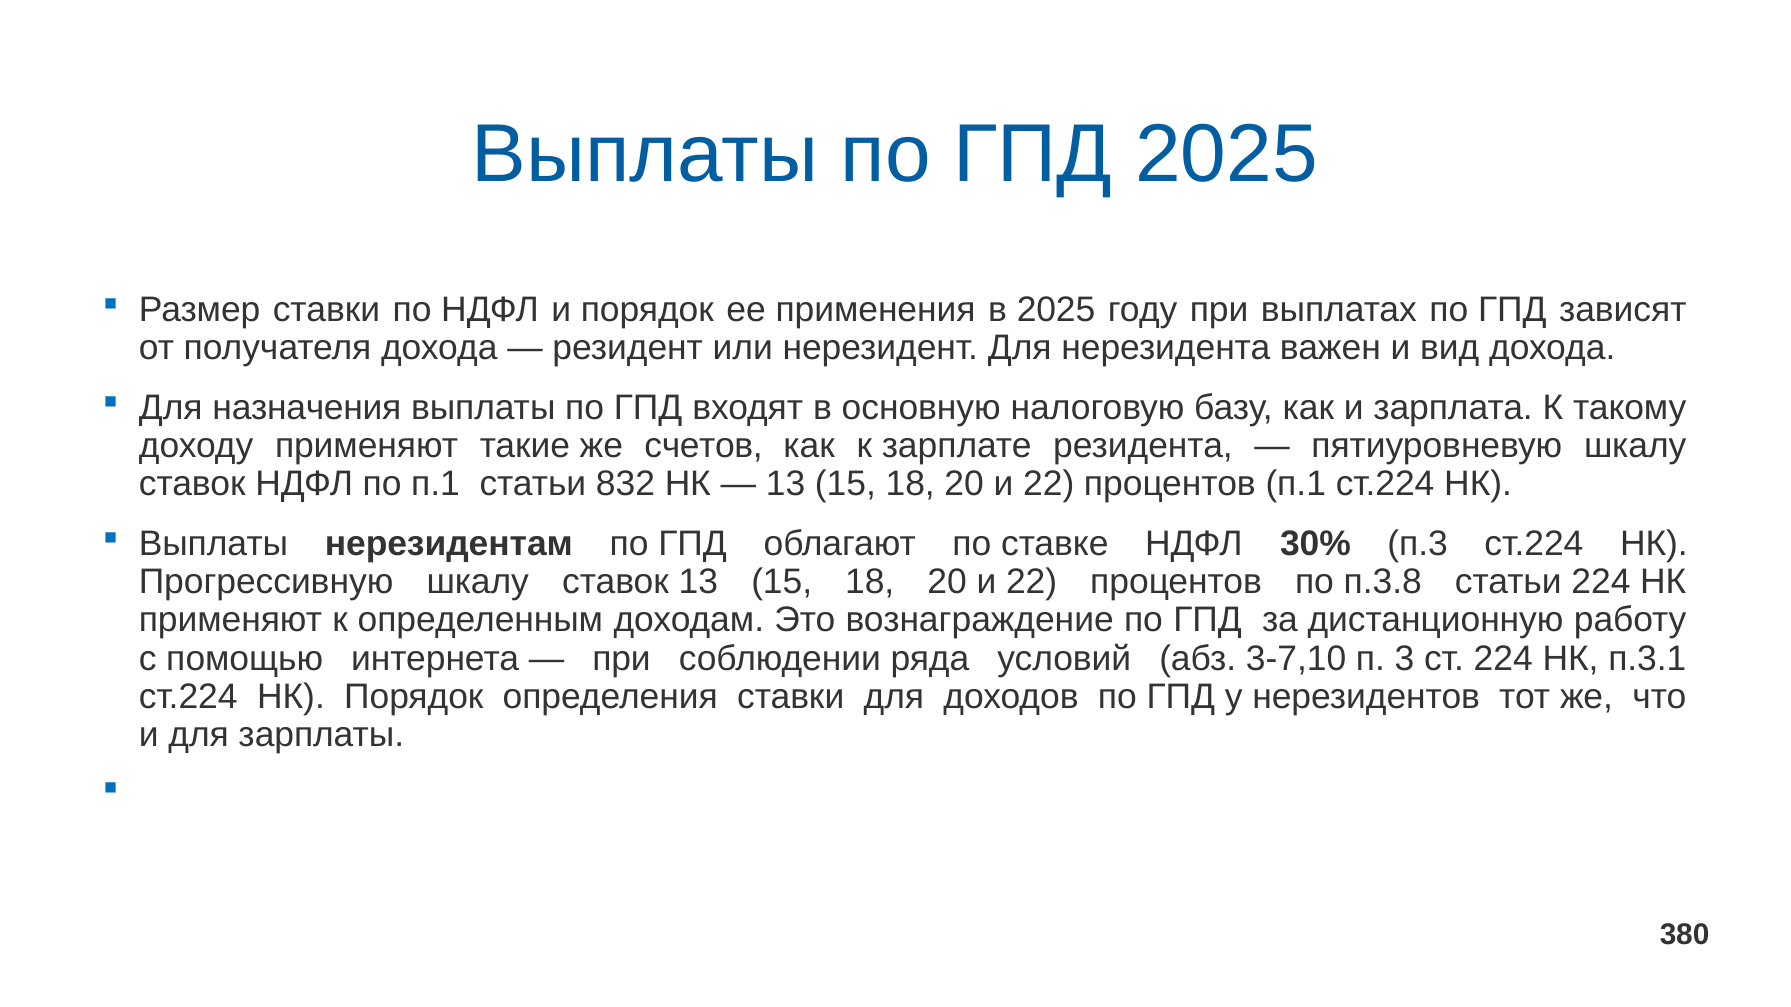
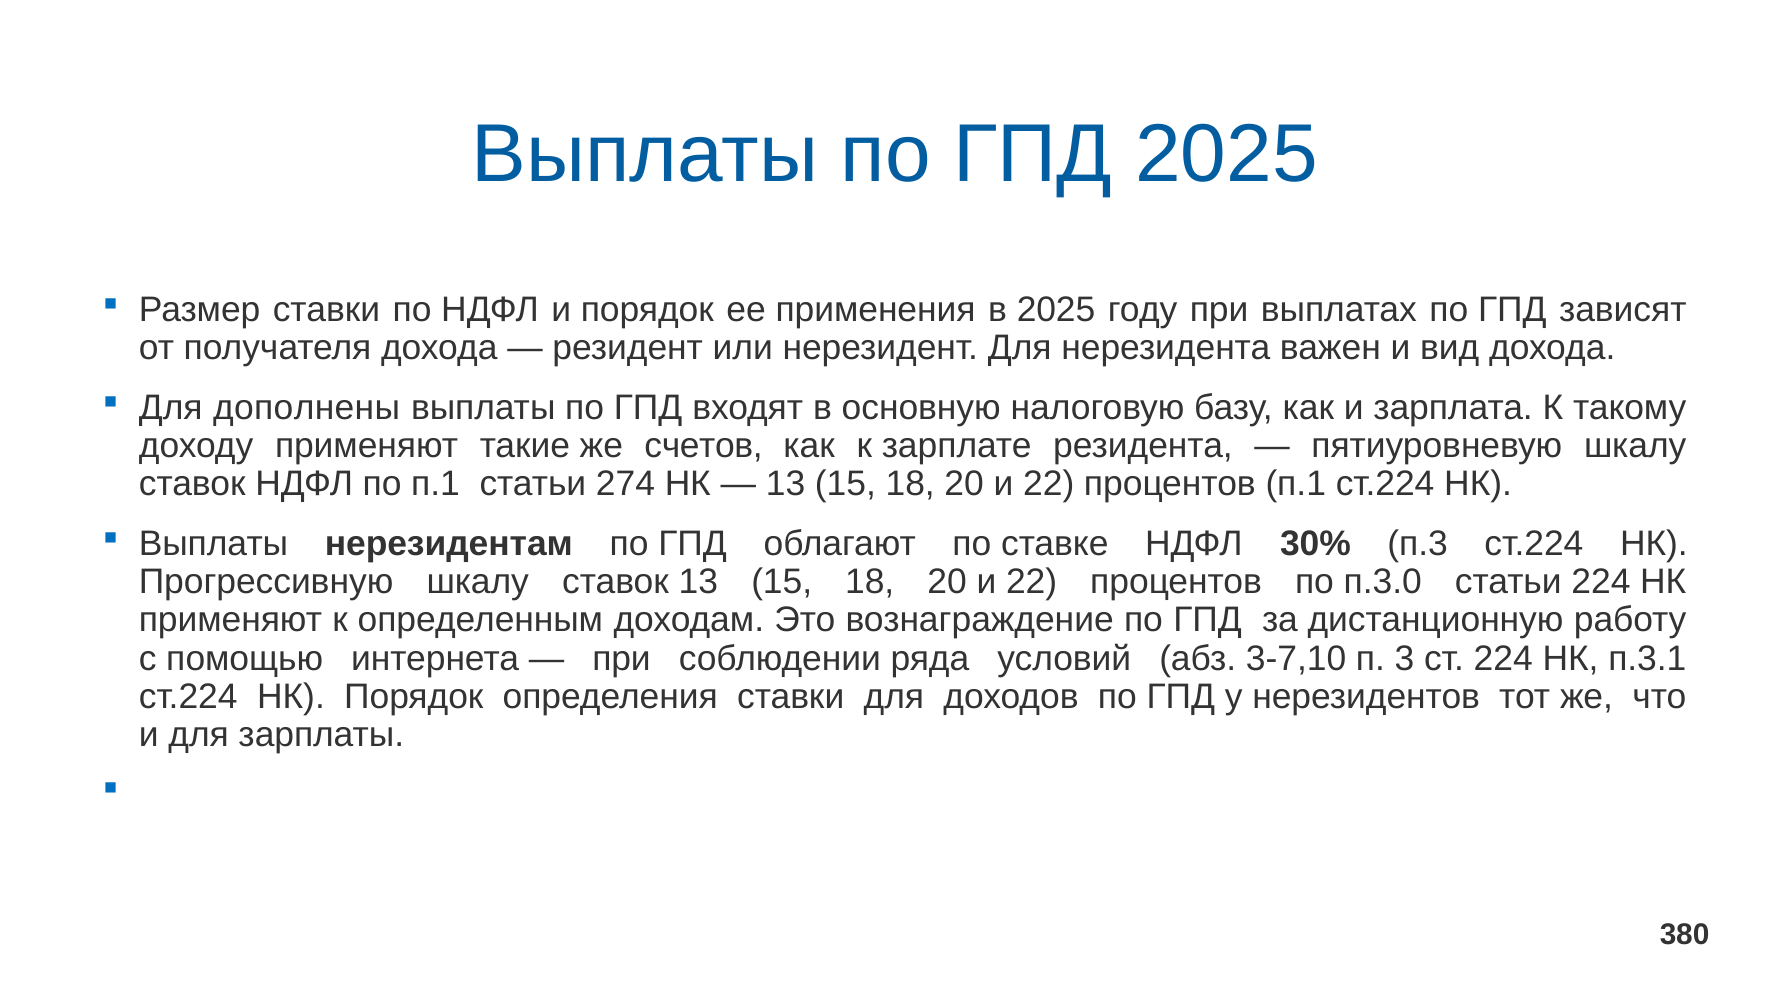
назначения: назначения -> дополнены
832: 832 -> 274
п.3.8: п.3.8 -> п.3.0
